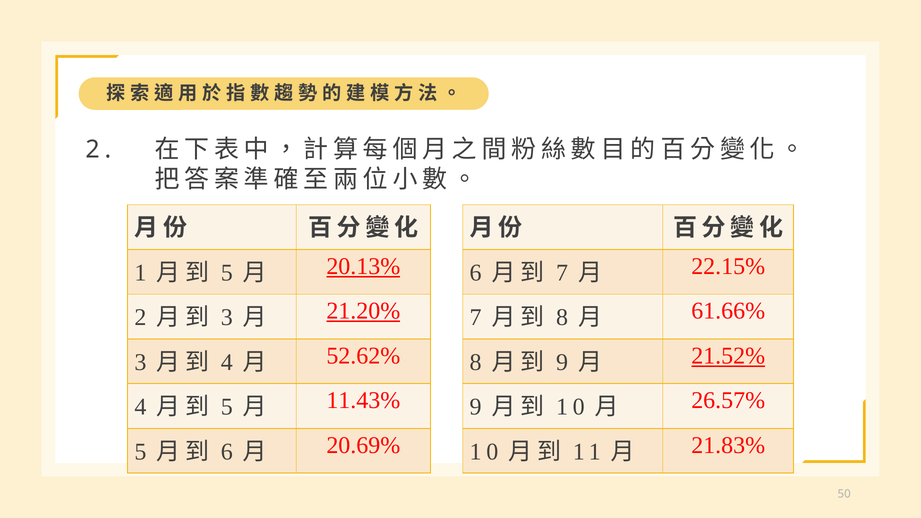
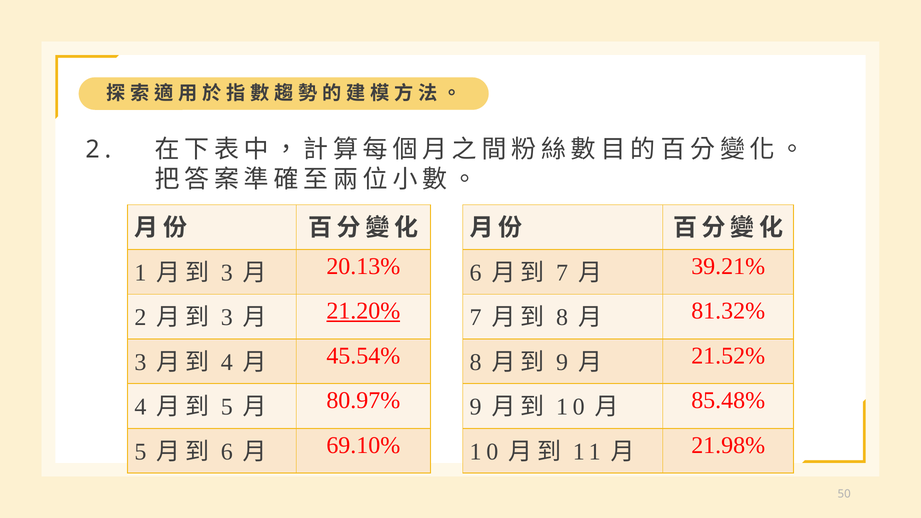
5 at (227, 273): 5 -> 3
20.13% underline: present -> none
22.15%: 22.15% -> 39.21%
61.66%: 61.66% -> 81.32%
52.62%: 52.62% -> 45.54%
21.52% underline: present -> none
11.43%: 11.43% -> 80.97%
26.57%: 26.57% -> 85.48%
20.69%: 20.69% -> 69.10%
21.83%: 21.83% -> 21.98%
